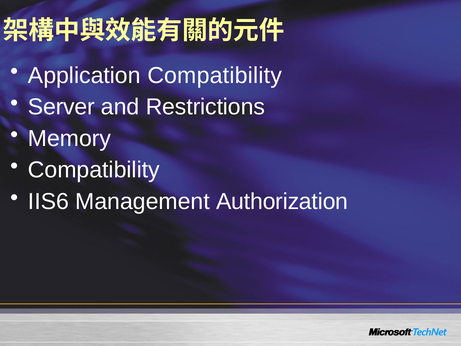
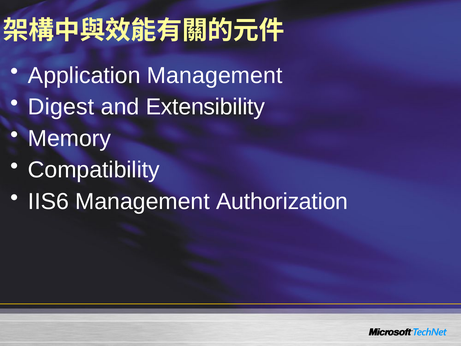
Application Compatibility: Compatibility -> Management
Server: Server -> Digest
Restrictions: Restrictions -> Extensibility
